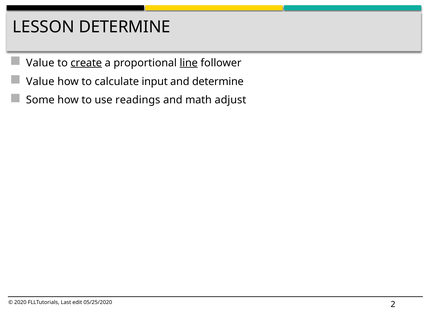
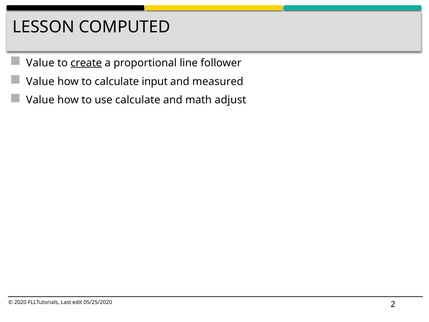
LESSON DETERMINE: DETERMINE -> COMPUTED
line underline: present -> none
and determine: determine -> measured
Some at (40, 100): Some -> Value
use readings: readings -> calculate
